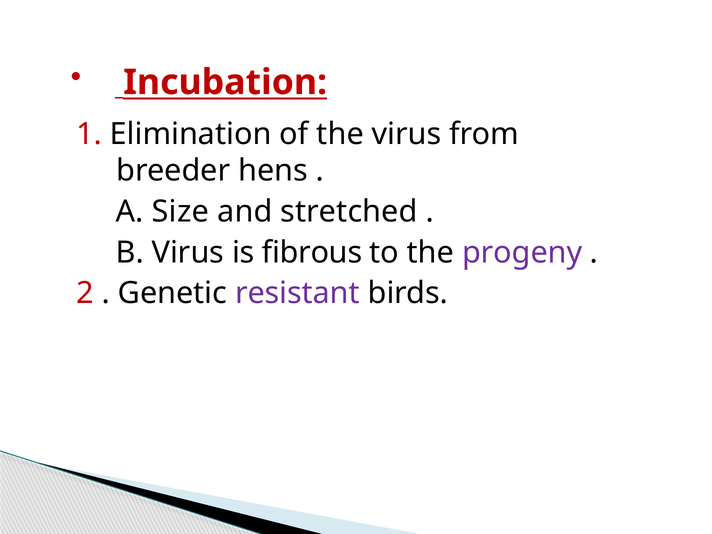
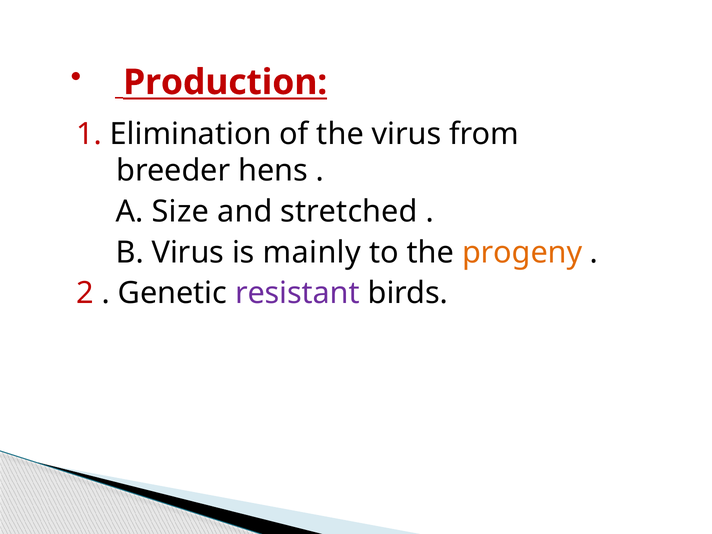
Incubation: Incubation -> Production
fibrous: fibrous -> mainly
progeny colour: purple -> orange
